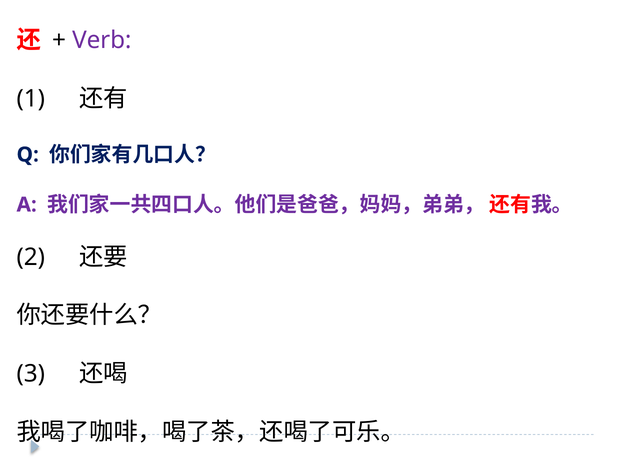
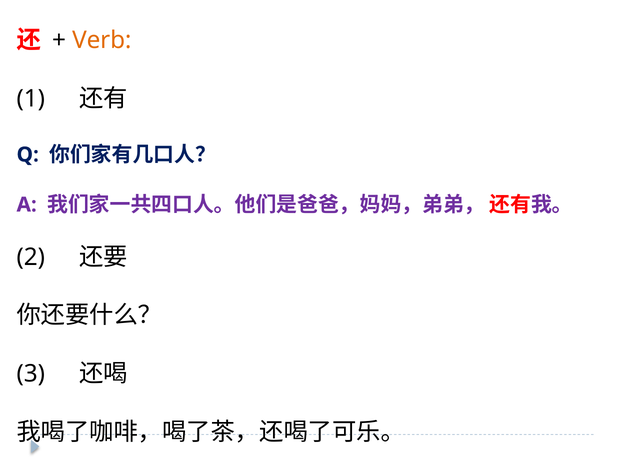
Verb colour: purple -> orange
